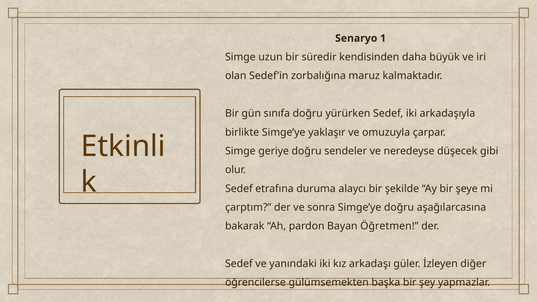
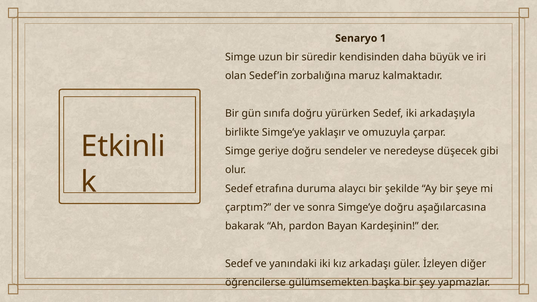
Öğretmen: Öğretmen -> Kardeşinin
